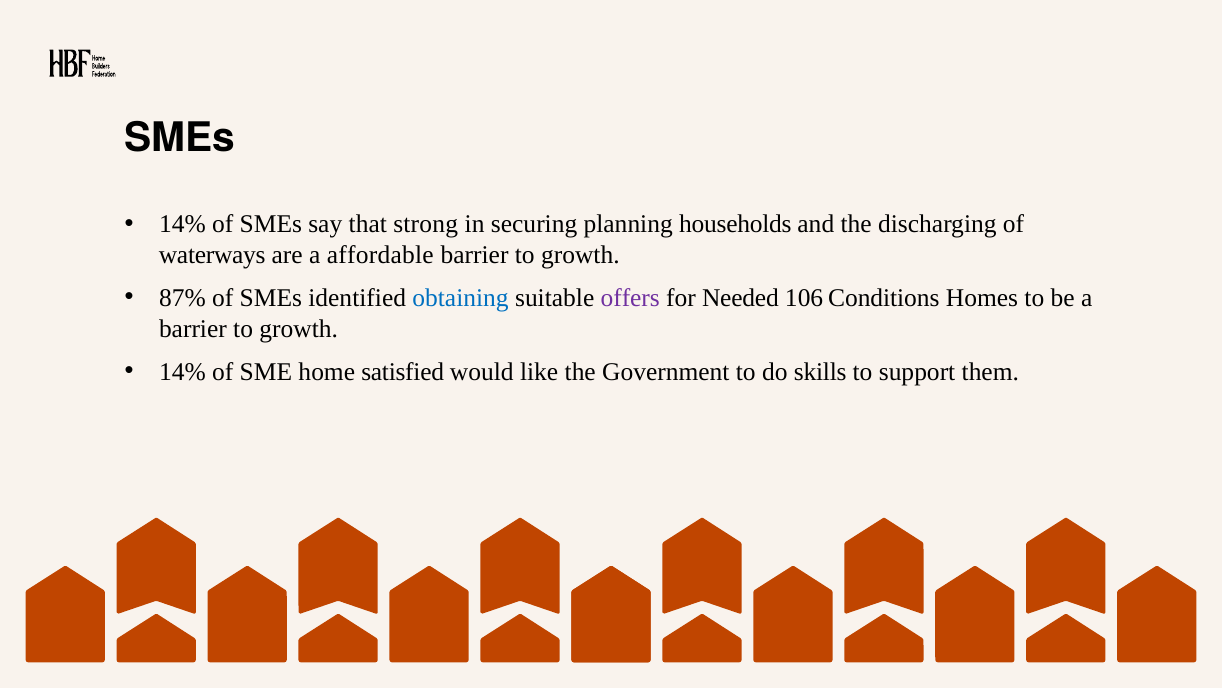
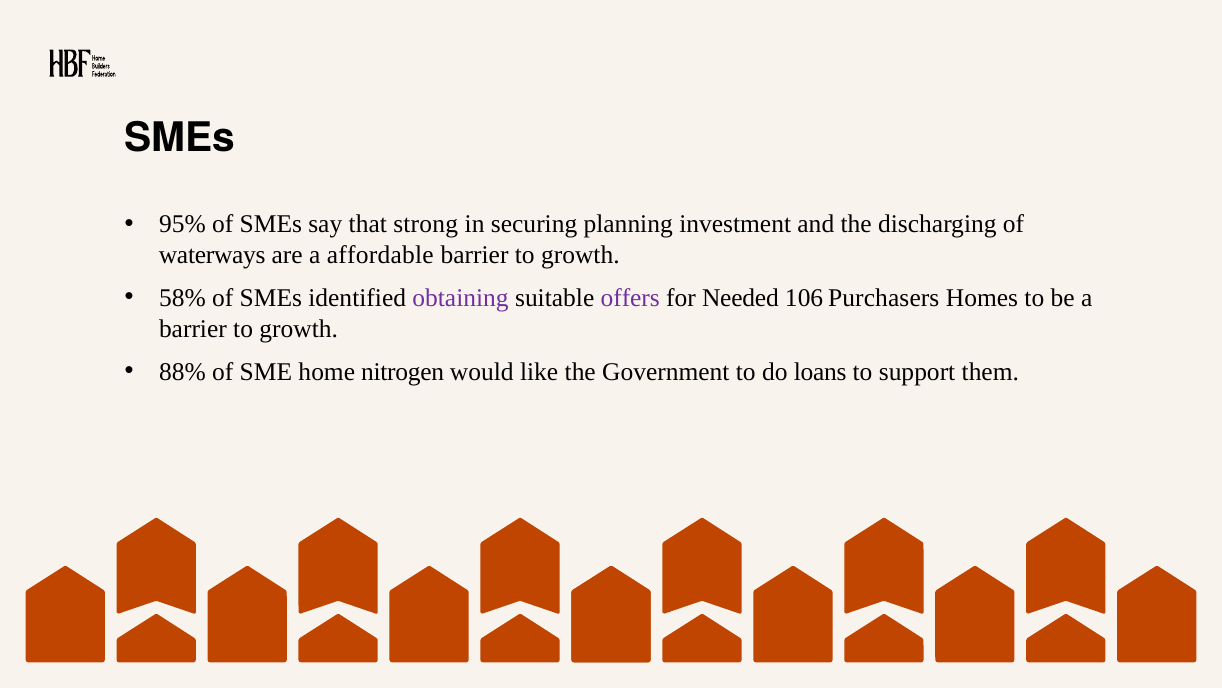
14% at (182, 224): 14% -> 95%
households: households -> investment
87%: 87% -> 58%
obtaining colour: blue -> purple
Conditions: Conditions -> Purchasers
14% at (182, 372): 14% -> 88%
satisfied: satisfied -> nitrogen
skills: skills -> loans
